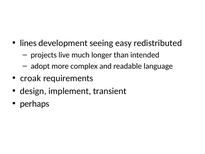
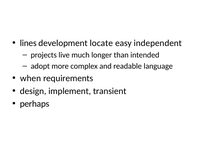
seeing: seeing -> locate
redistributed: redistributed -> independent
croak: croak -> when
